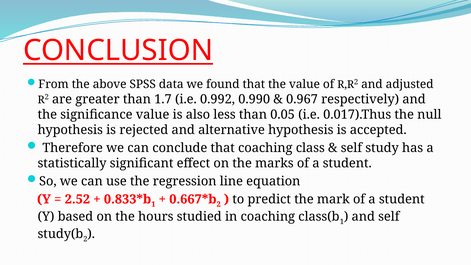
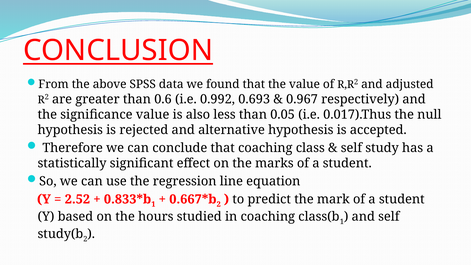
1.7: 1.7 -> 0.6
0.990: 0.990 -> 0.693
